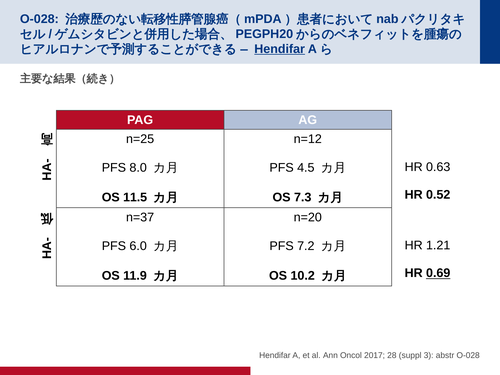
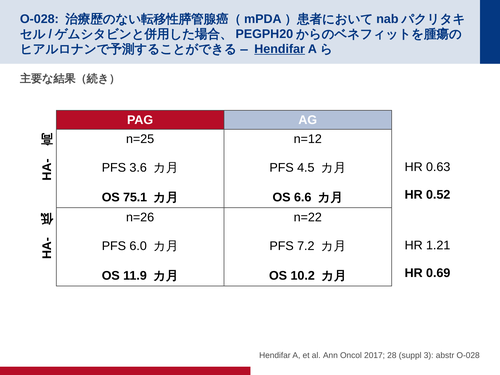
8.0: 8.0 -> 3.6
11.5: 11.5 -> 75.1
7.3: 7.3 -> 6.6
n=37: n=37 -> n=26
n=20: n=20 -> n=22
0.69 underline: present -> none
